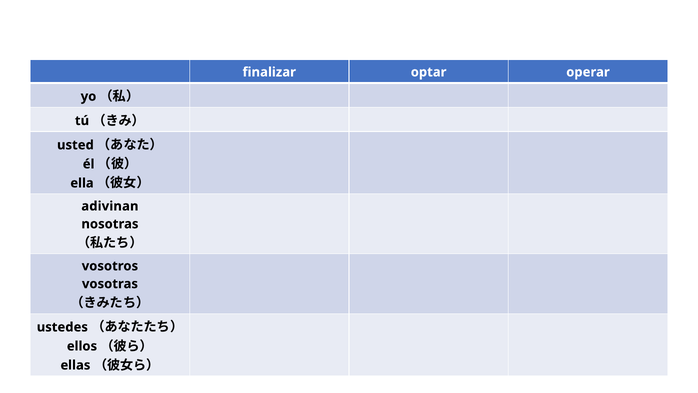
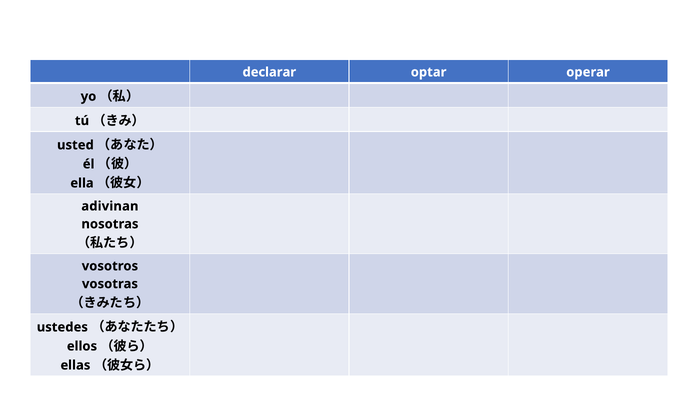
finalizar: finalizar -> declarar
